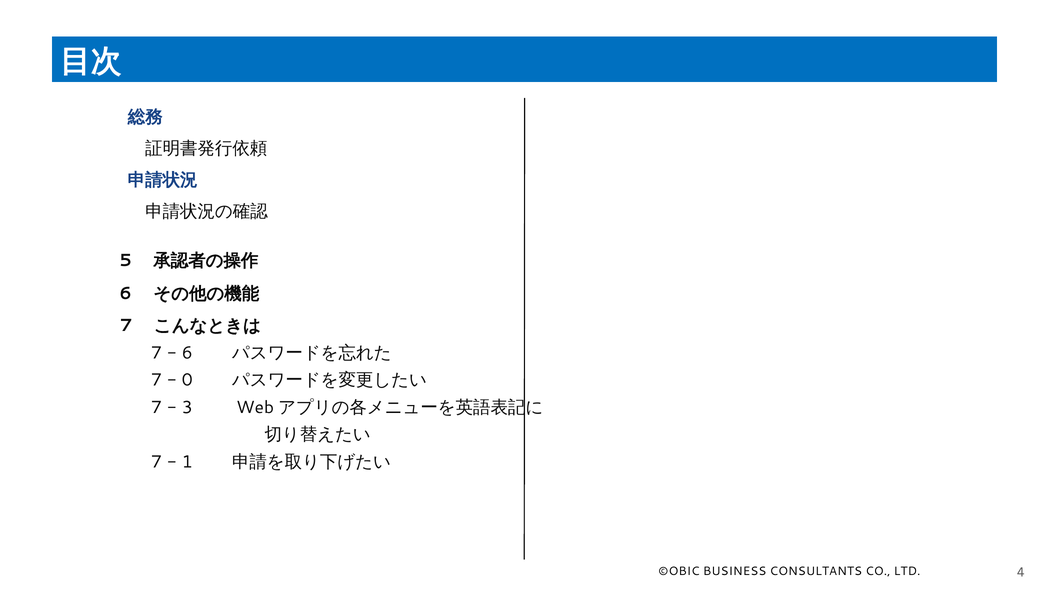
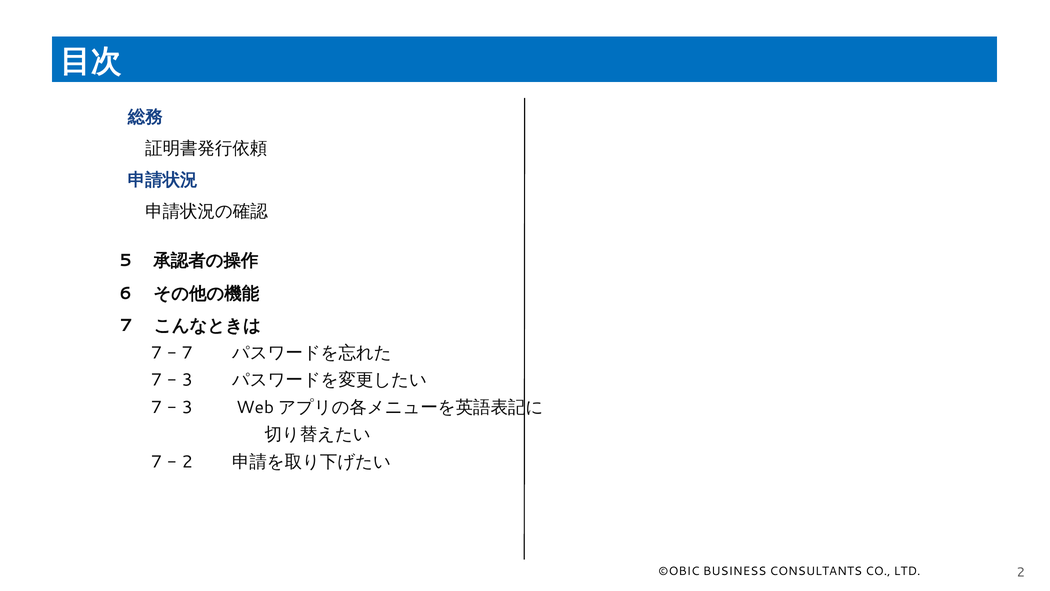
6 at (187, 353): 6 -> 7
0 at (187, 380): 0 -> 3
1 at (187, 462): 1 -> 2
LTD 4: 4 -> 2
